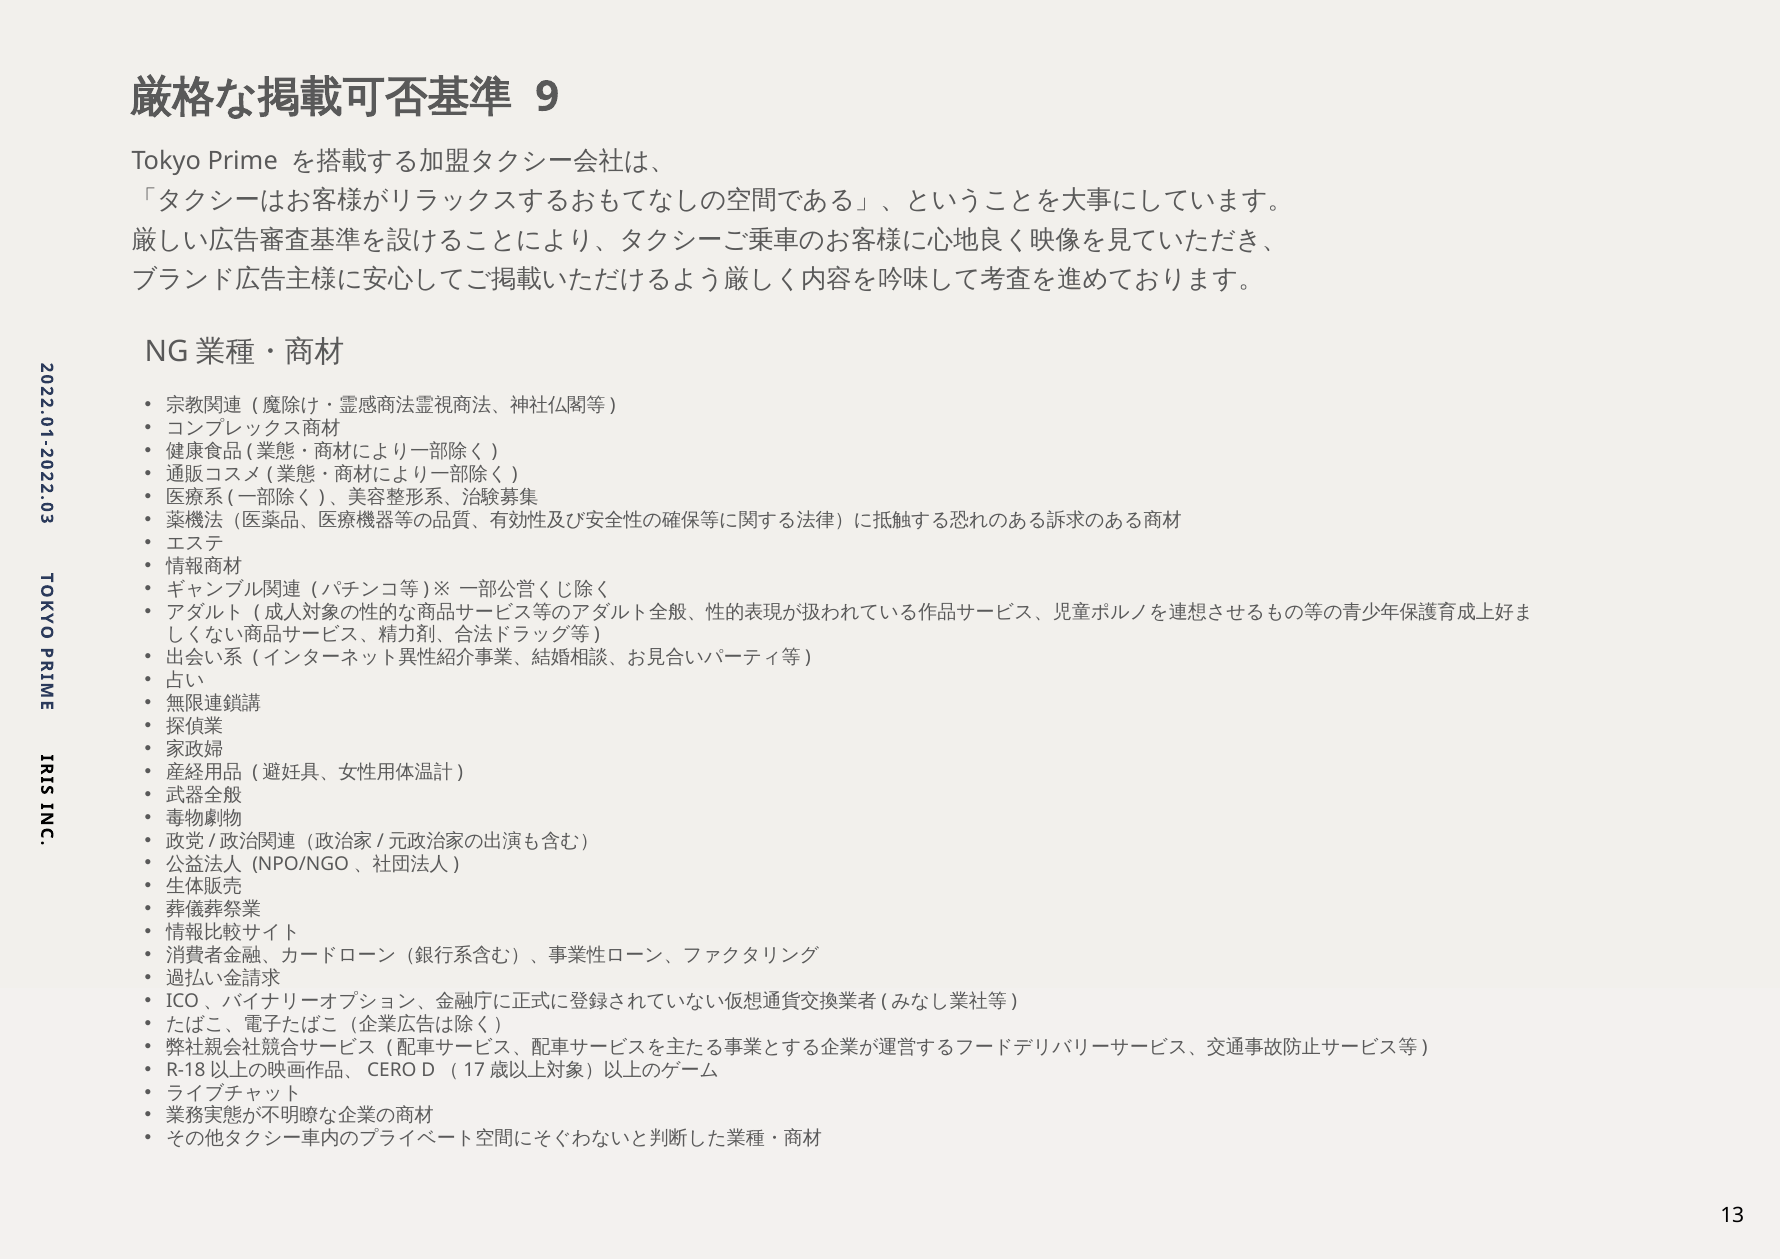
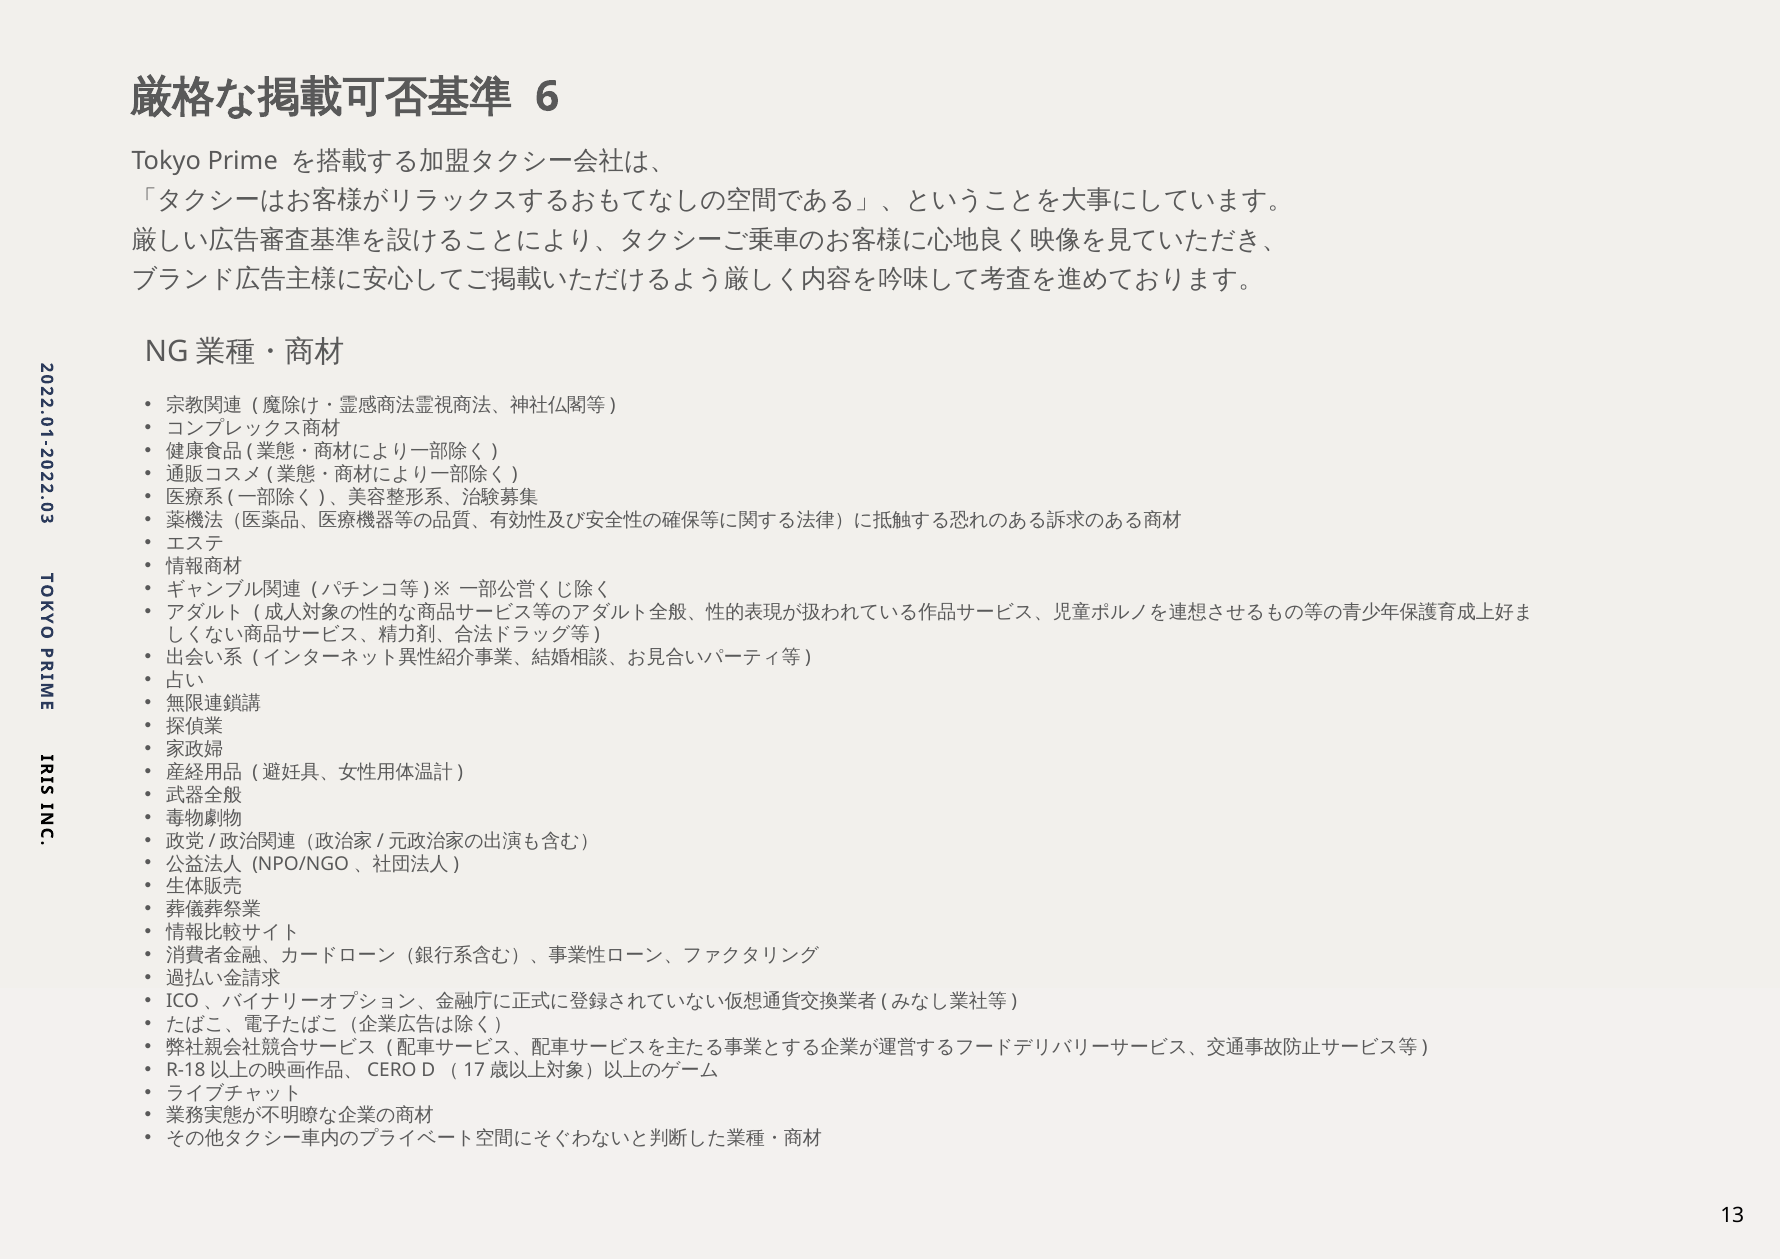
9: 9 -> 6
